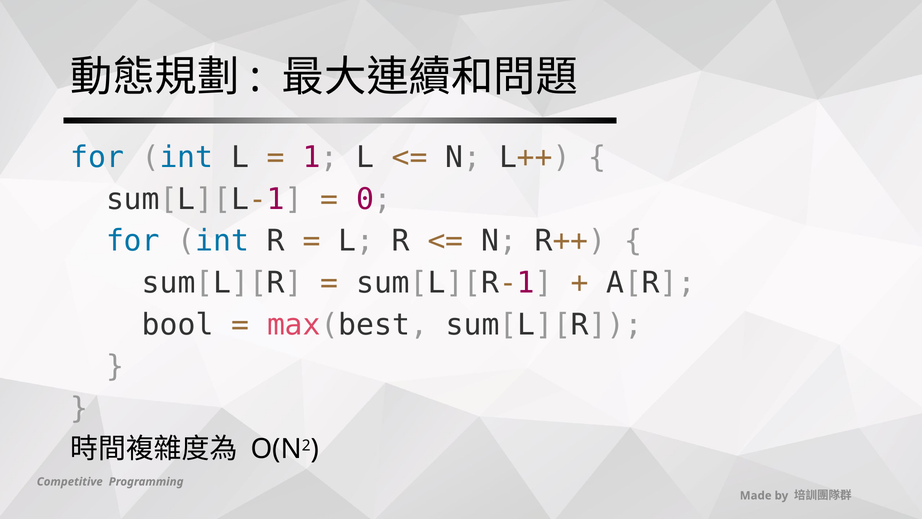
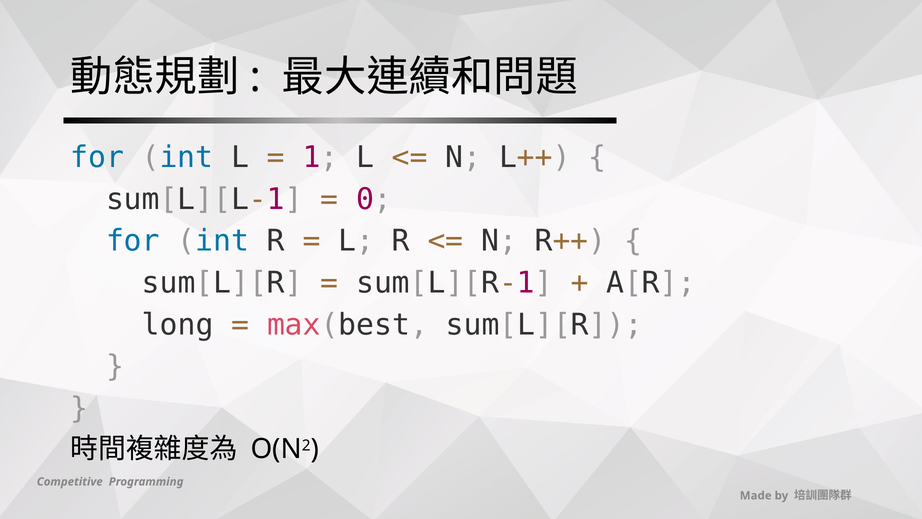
bool: bool -> long
